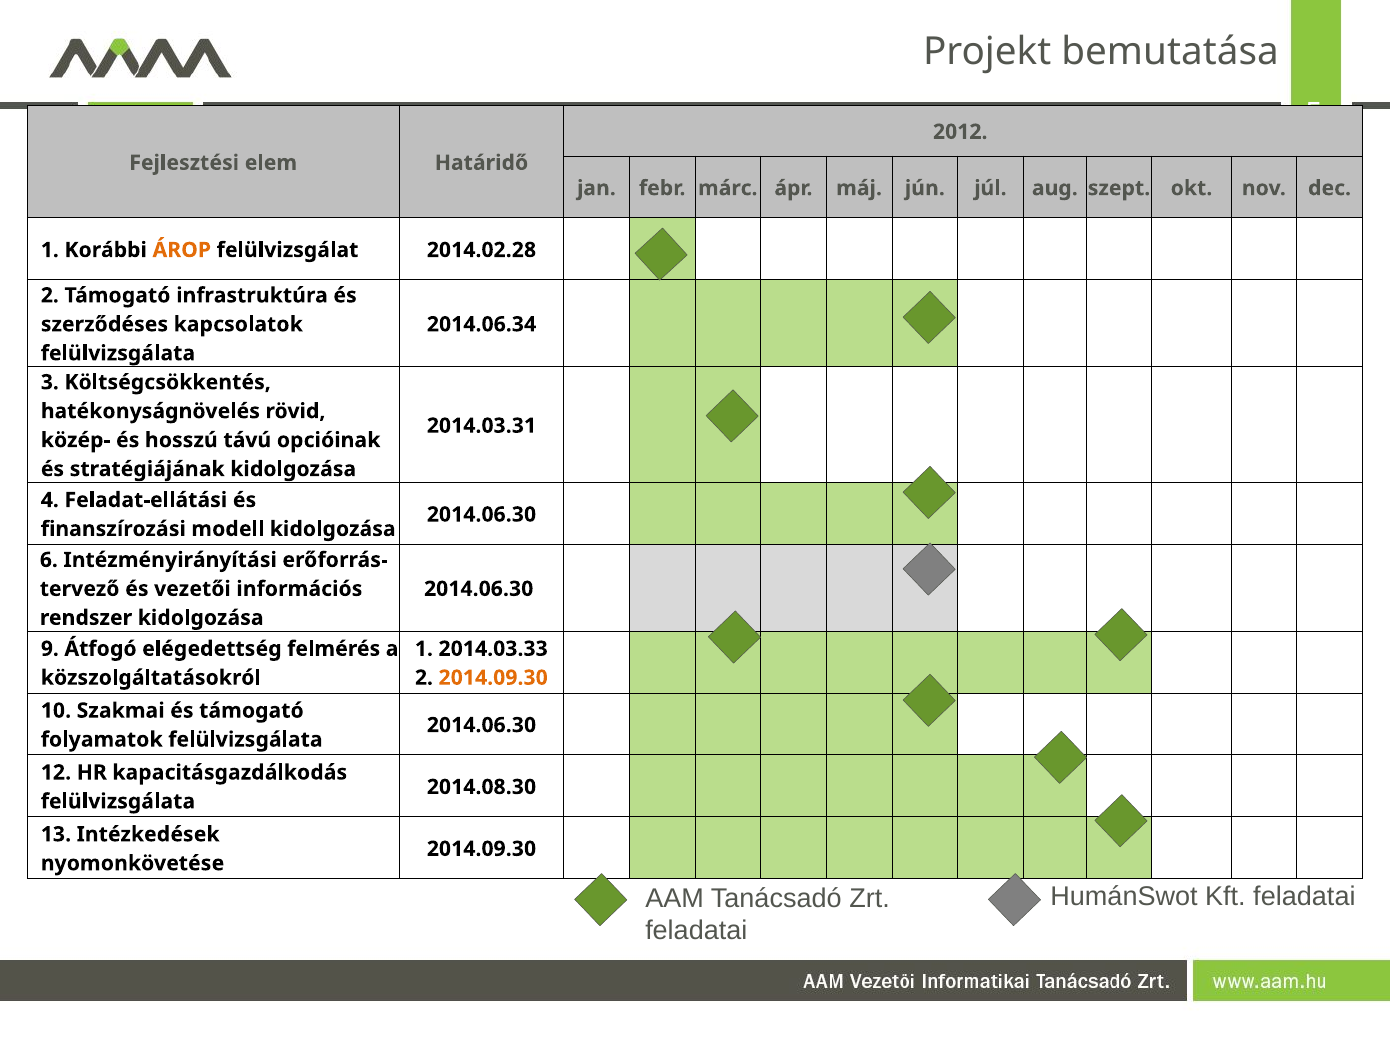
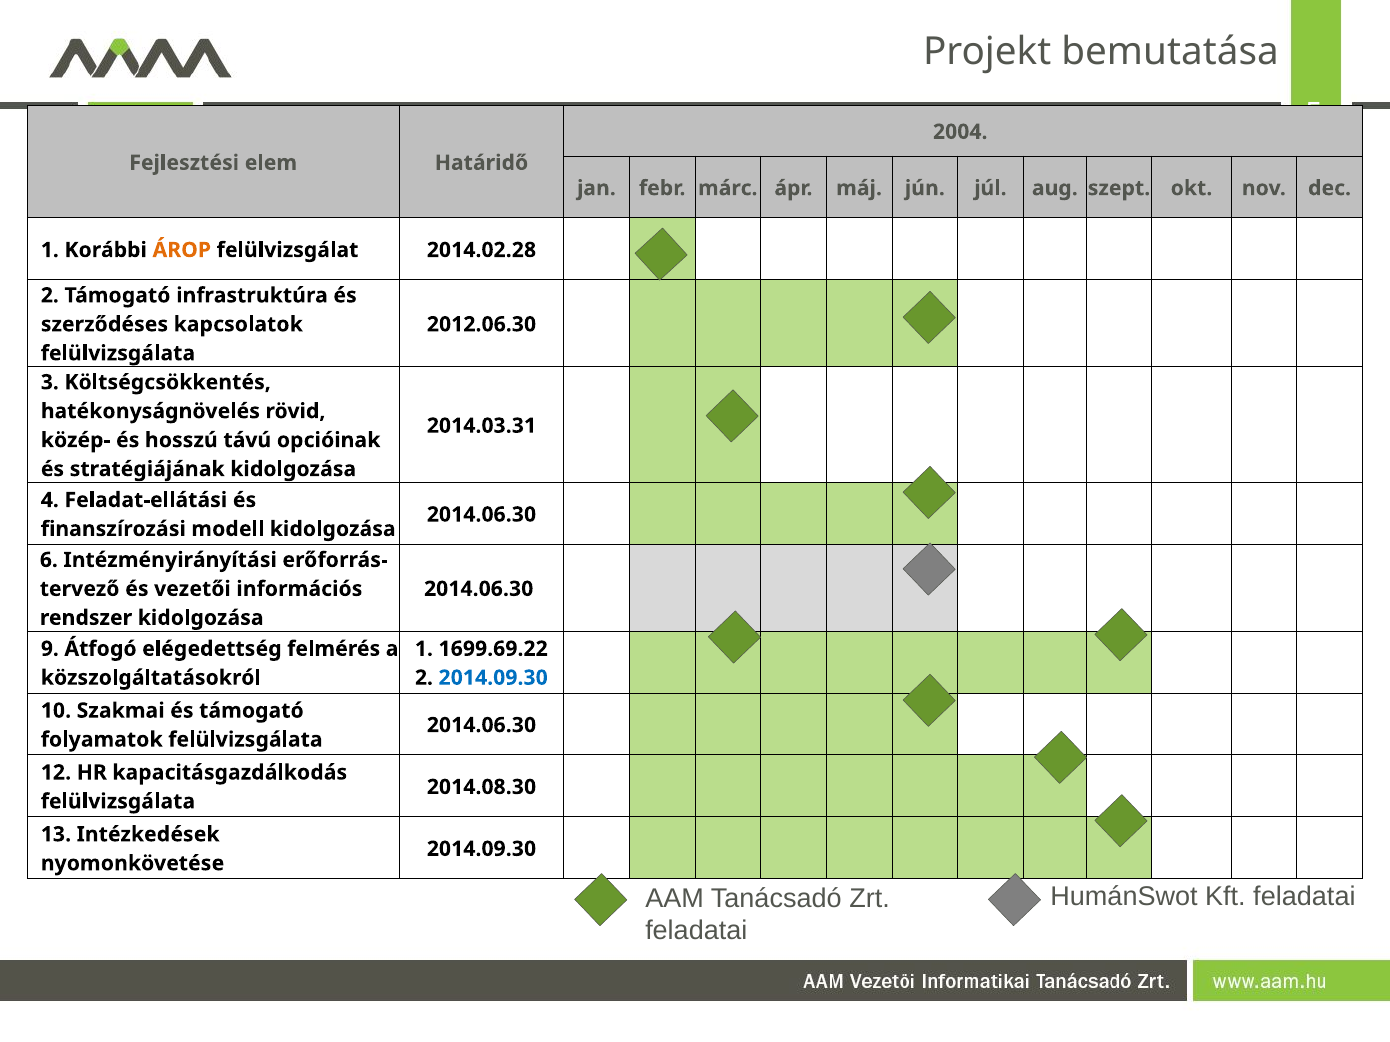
2012: 2012 -> 2004
2014.06.34: 2014.06.34 -> 2012.06.30
2014.03.33: 2014.03.33 -> 1699.69.22
2014.09.30 at (493, 678) colour: orange -> blue
